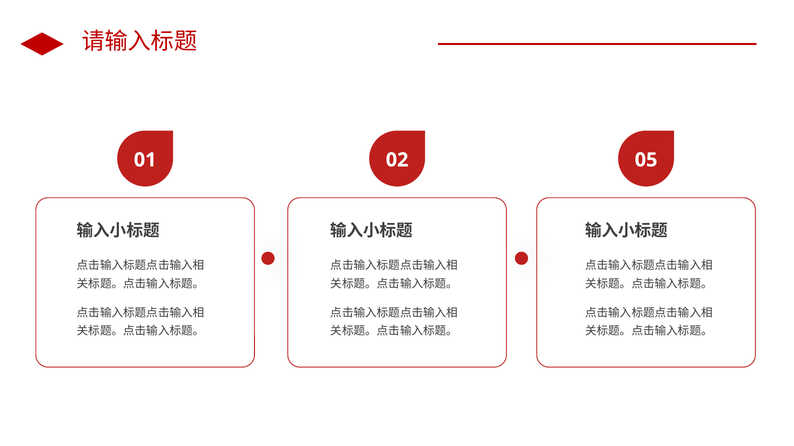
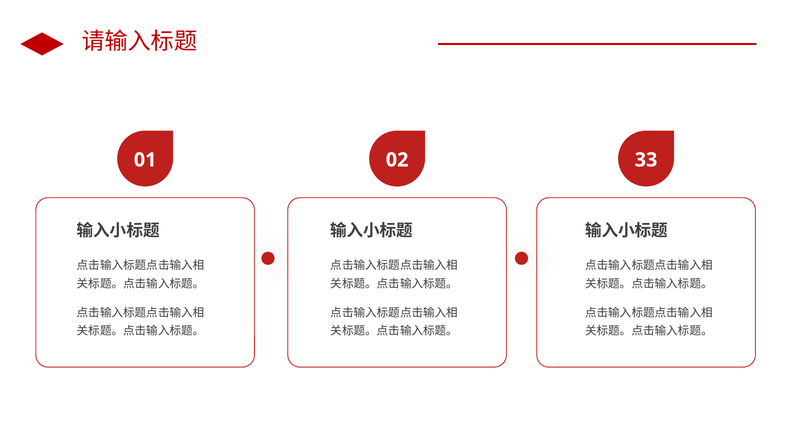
05: 05 -> 33
